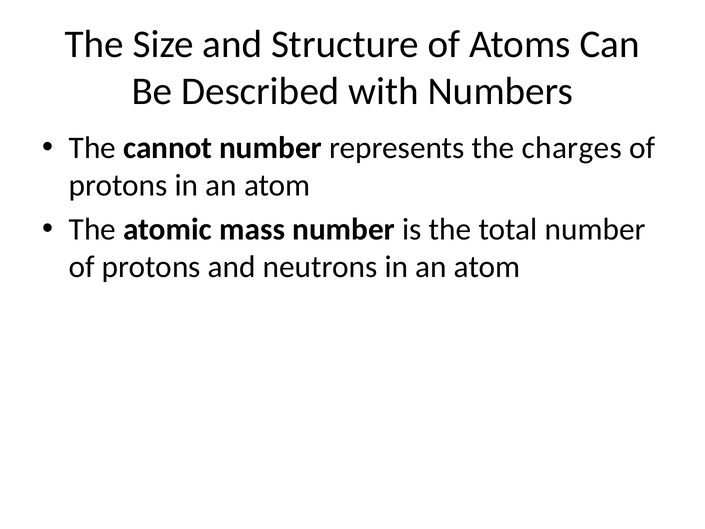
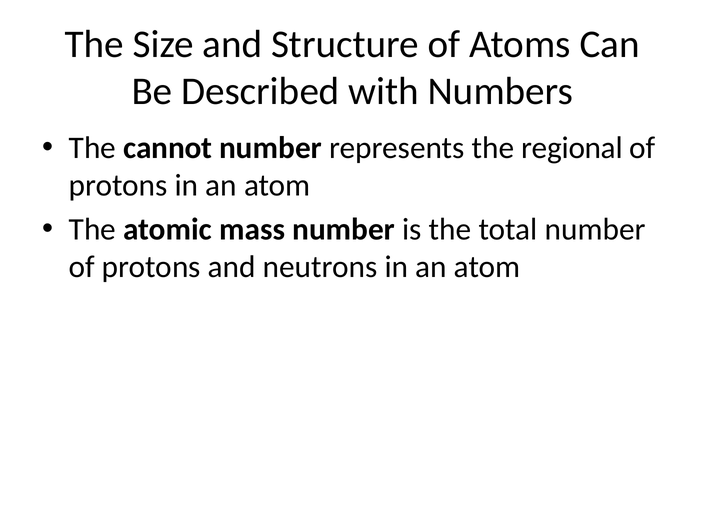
charges: charges -> regional
